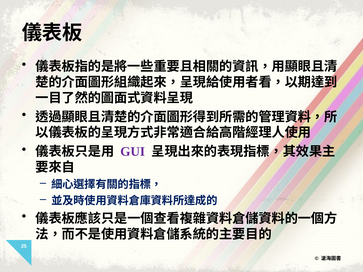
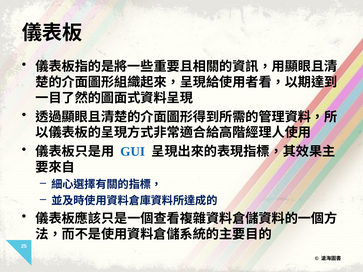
GUI colour: purple -> blue
